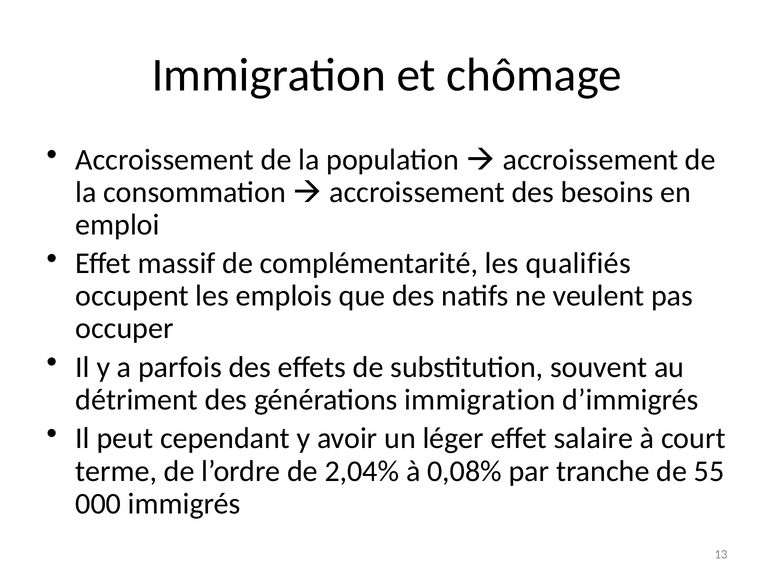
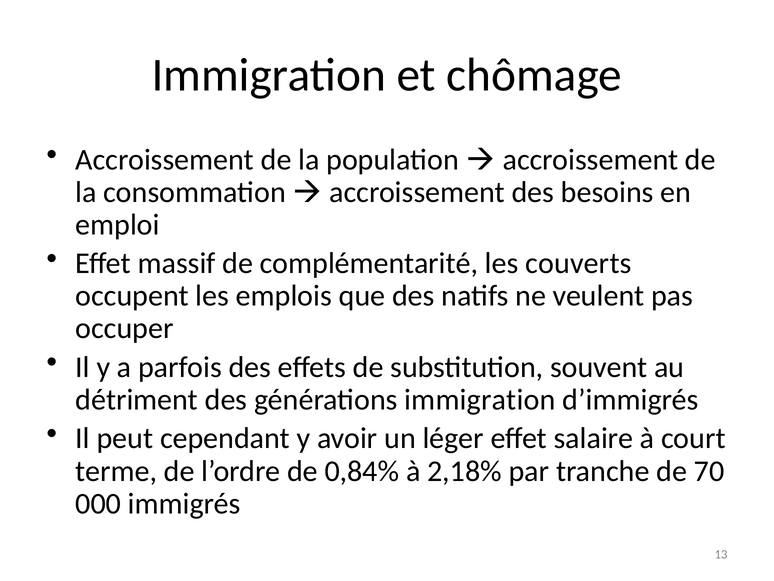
qualifiés: qualifiés -> couverts
2,04%: 2,04% -> 0,84%
0,08%: 0,08% -> 2,18%
55: 55 -> 70
